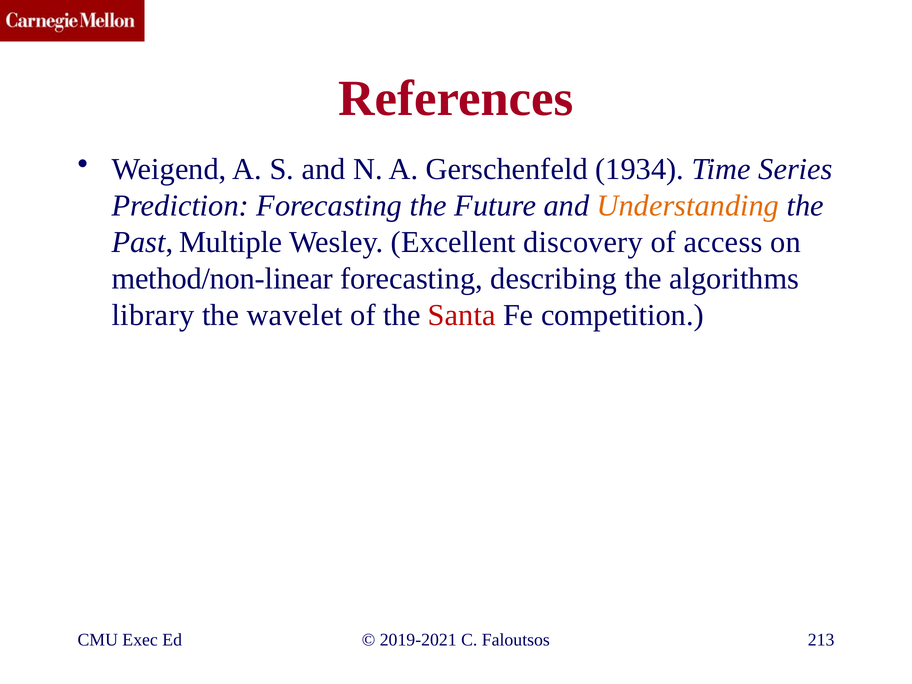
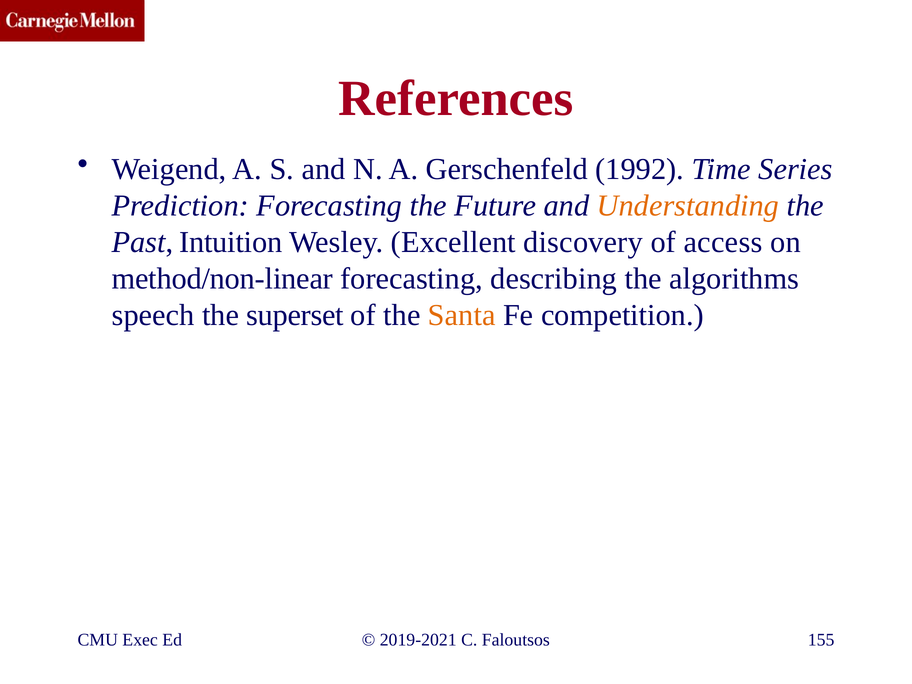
1934: 1934 -> 1992
Multiple: Multiple -> Intuition
library: library -> speech
wavelet: wavelet -> superset
Santa colour: red -> orange
213: 213 -> 155
